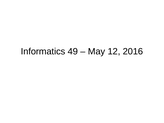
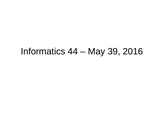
49: 49 -> 44
12: 12 -> 39
